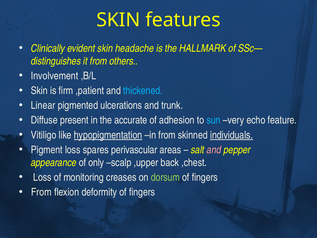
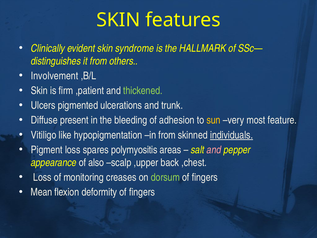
headache: headache -> syndrome
thickened colour: light blue -> light green
Linear: Linear -> Ulcers
accurate: accurate -> bleeding
sun colour: light blue -> yellow
echo: echo -> most
hypopigmentation underline: present -> none
perivascular: perivascular -> polymyositis
only: only -> also
From at (41, 192): From -> Mean
